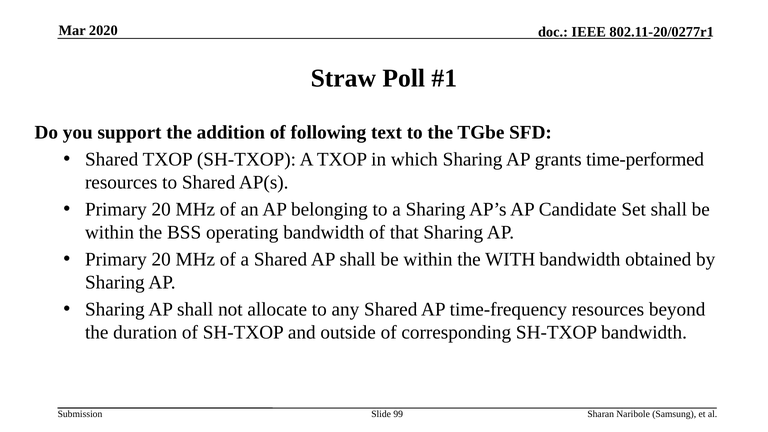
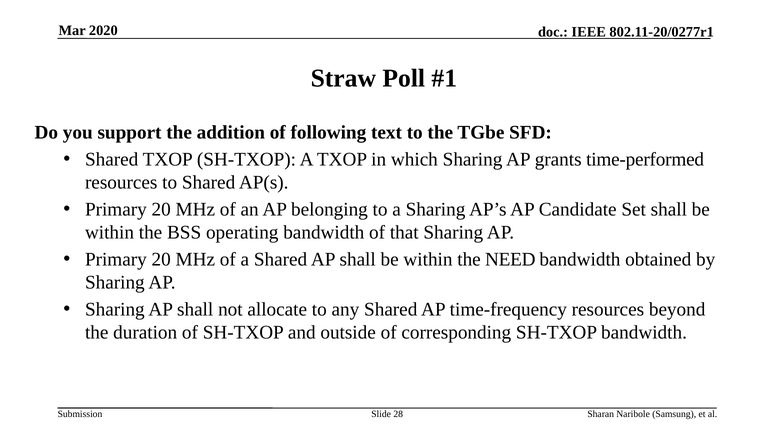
WITH: WITH -> NEED
99: 99 -> 28
